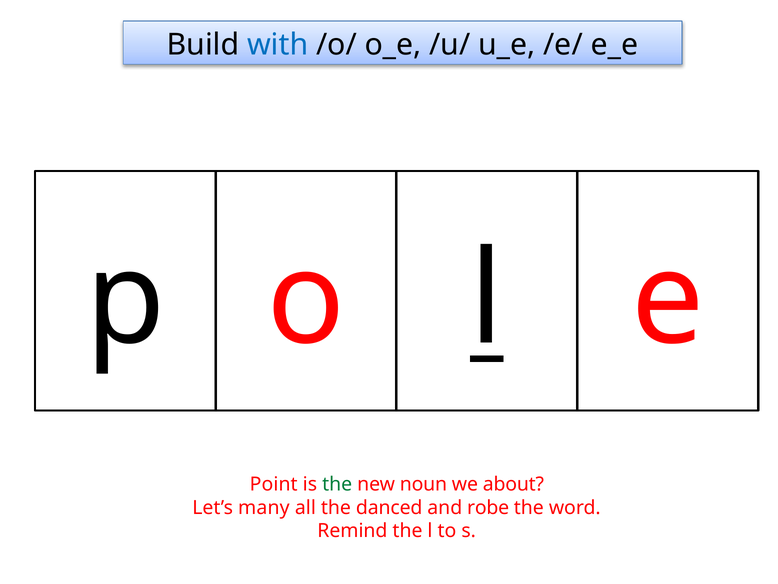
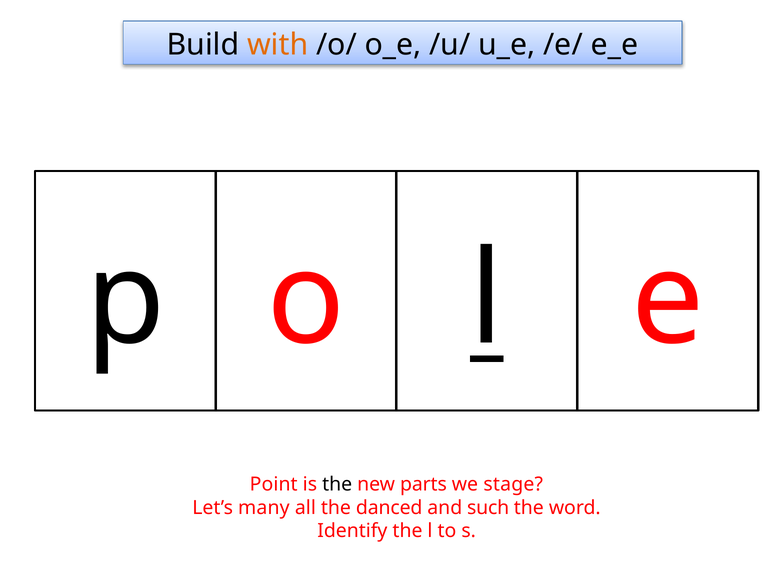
with colour: blue -> orange
the at (337, 484) colour: green -> black
noun: noun -> parts
about: about -> stage
robe: robe -> such
Remind: Remind -> Identify
